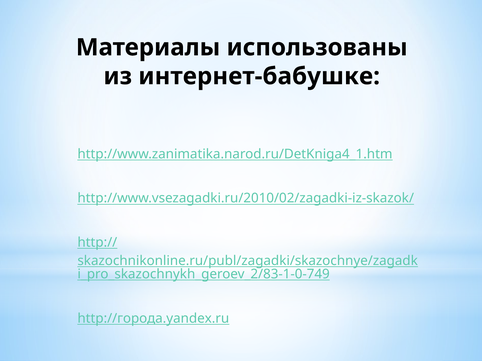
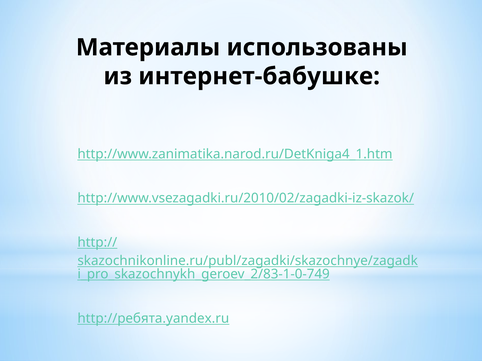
http://города.yandex.ru: http://города.yandex.ru -> http://ребята.yandex.ru
